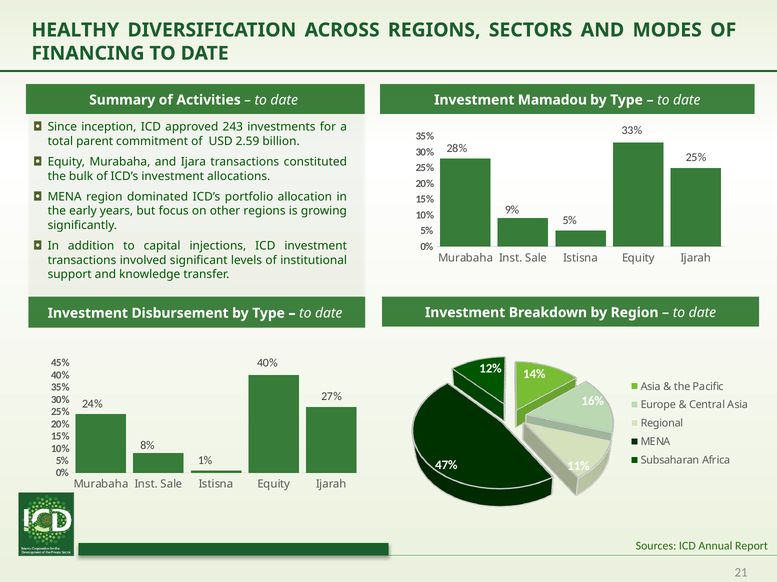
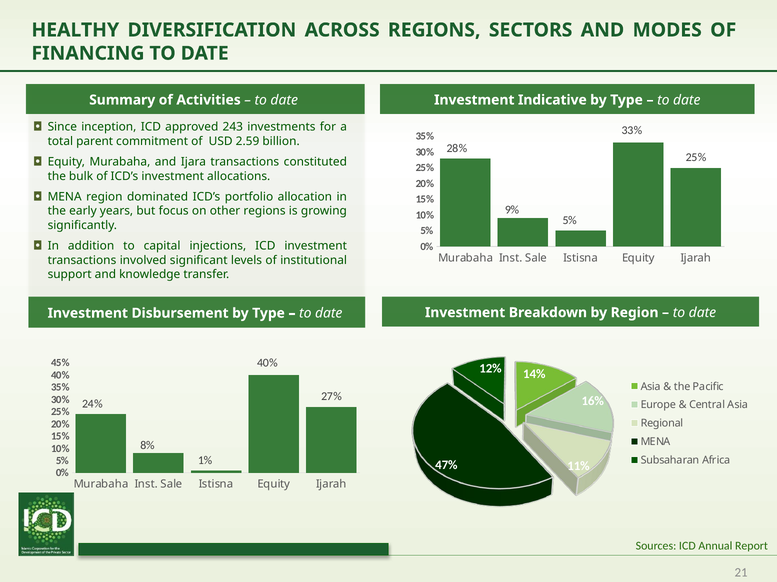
Mamadou: Mamadou -> Indicative
